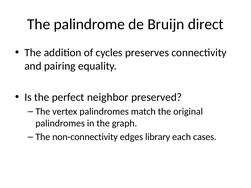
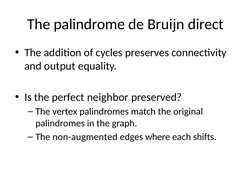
pairing: pairing -> output
non-connectivity: non-connectivity -> non-augmented
library: library -> where
cases: cases -> shifts
